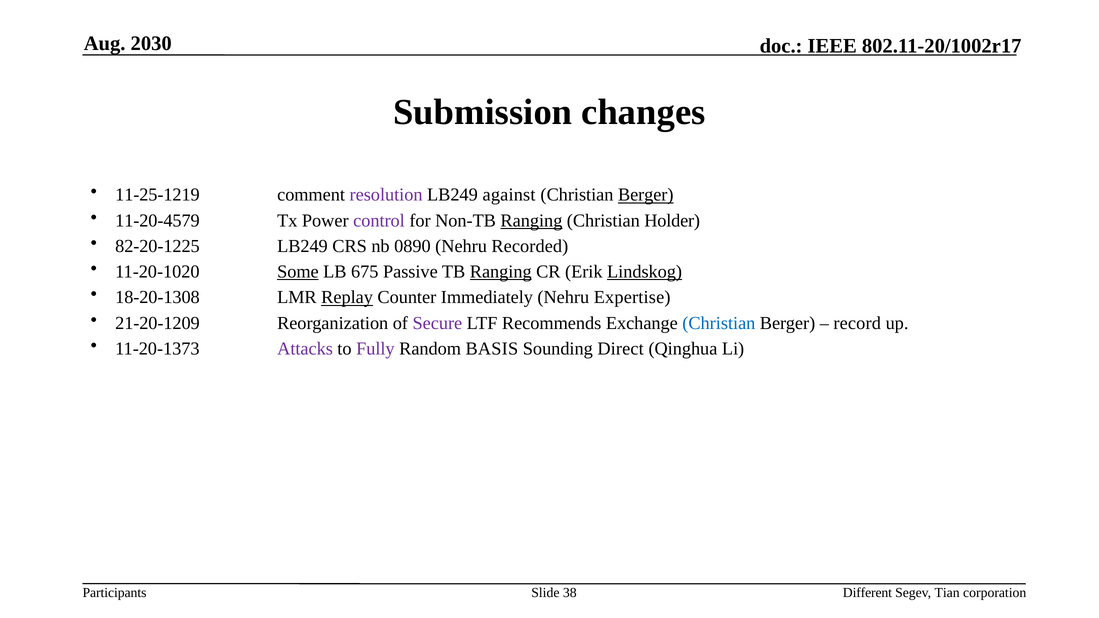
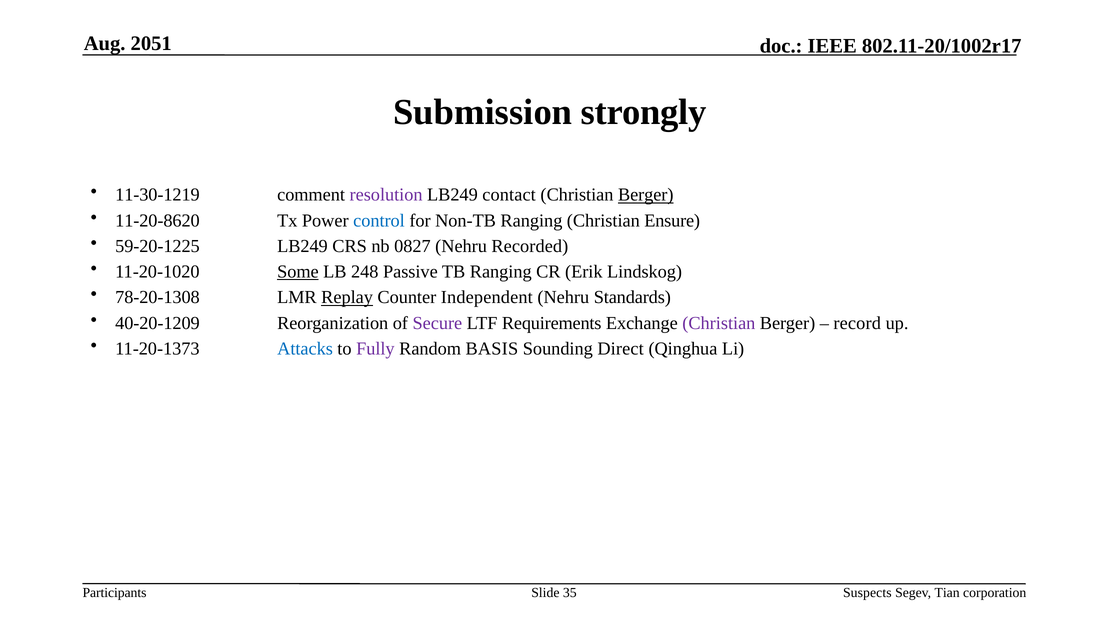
2030: 2030 -> 2051
changes: changes -> strongly
11-25-1219: 11-25-1219 -> 11-30-1219
against: against -> contact
11-20-4579: 11-20-4579 -> 11-20-8620
control colour: purple -> blue
Ranging at (531, 221) underline: present -> none
Holder: Holder -> Ensure
82-20-1225: 82-20-1225 -> 59-20-1225
0890: 0890 -> 0827
675: 675 -> 248
Ranging at (501, 272) underline: present -> none
Lindskog underline: present -> none
18-20-1308: 18-20-1308 -> 78-20-1308
Immediately: Immediately -> Independent
Expertise: Expertise -> Standards
21-20-1209: 21-20-1209 -> 40-20-1209
Recommends: Recommends -> Requirements
Christian at (719, 323) colour: blue -> purple
Attacks colour: purple -> blue
38: 38 -> 35
Different: Different -> Suspects
